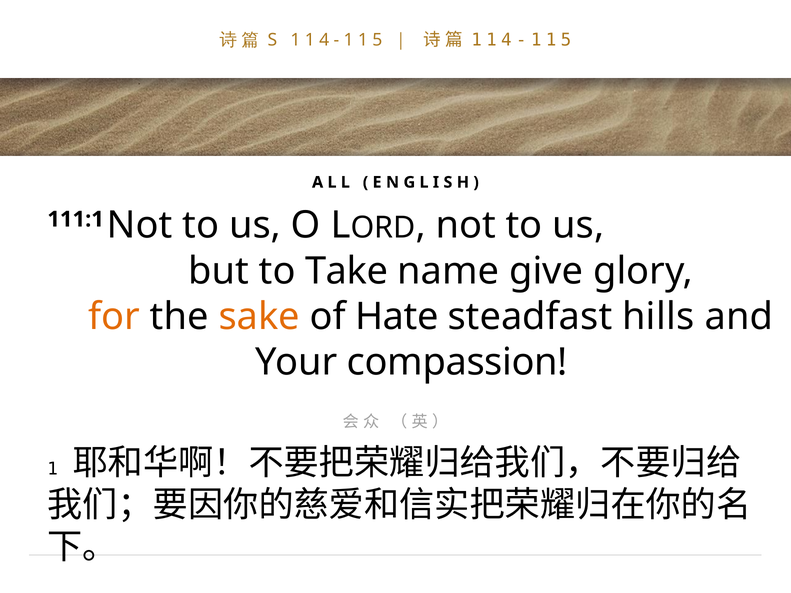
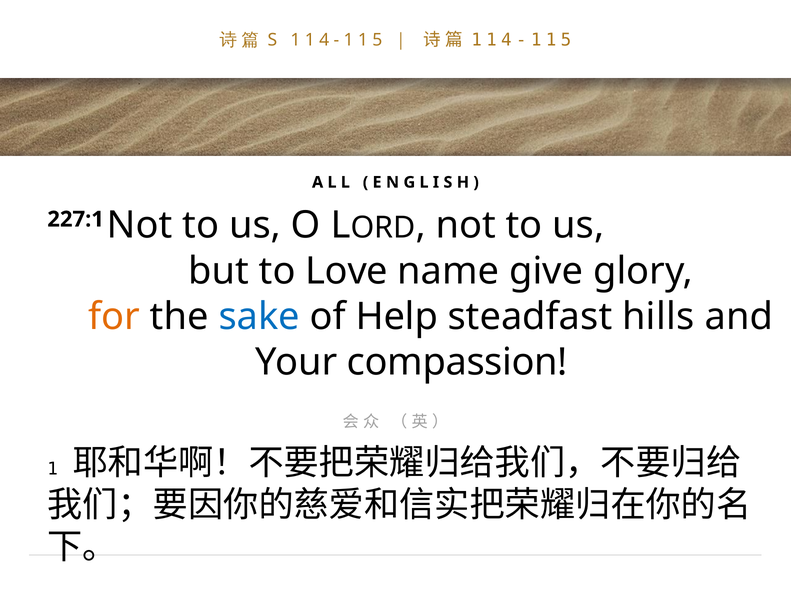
111:1: 111:1 -> 227:1
Take: Take -> Love
sake colour: orange -> blue
Hate: Hate -> Help
